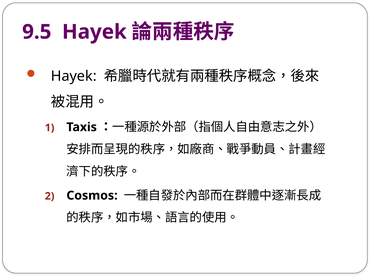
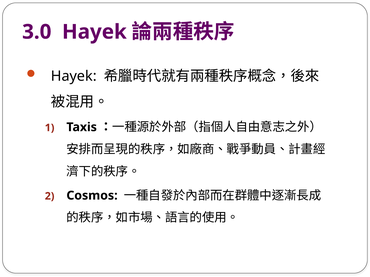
9.5: 9.5 -> 3.0
